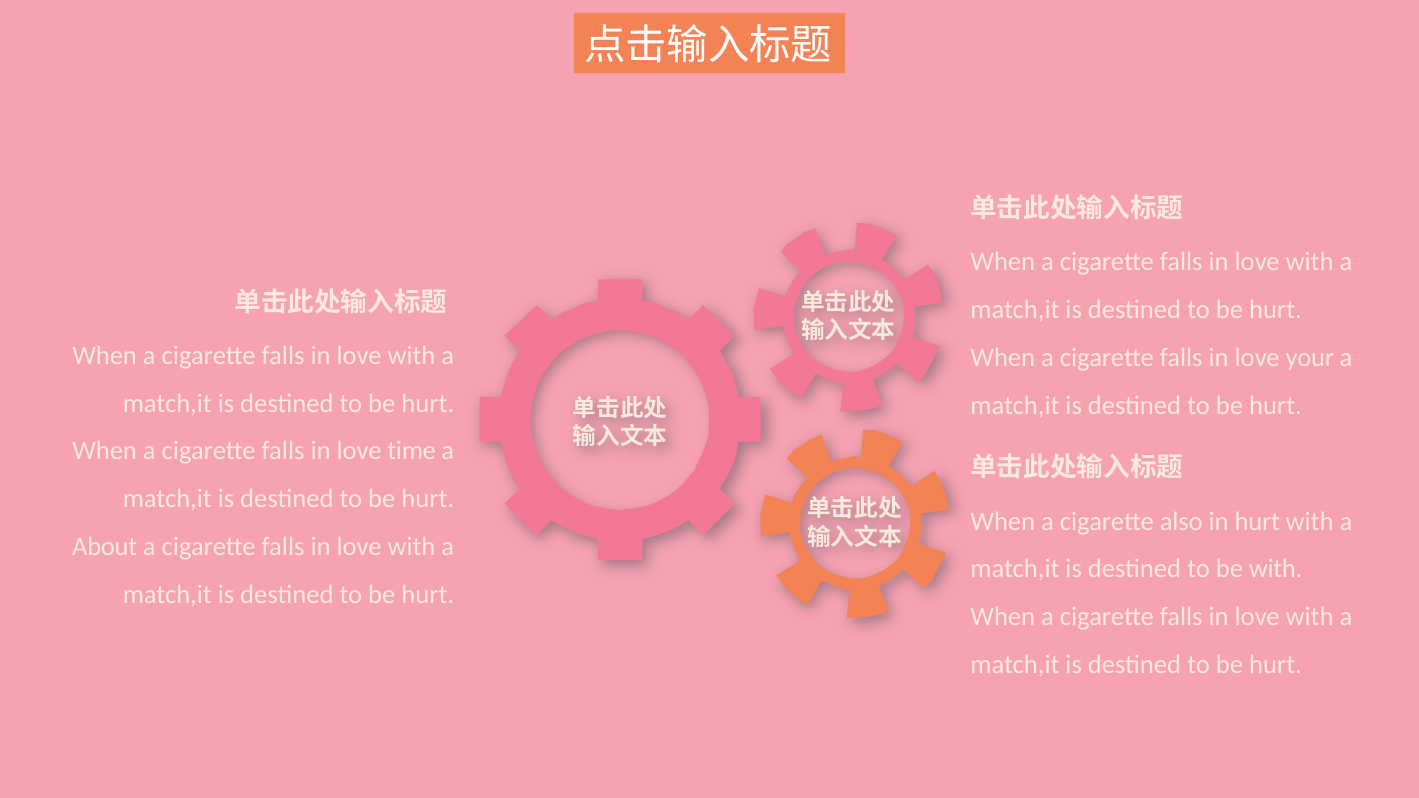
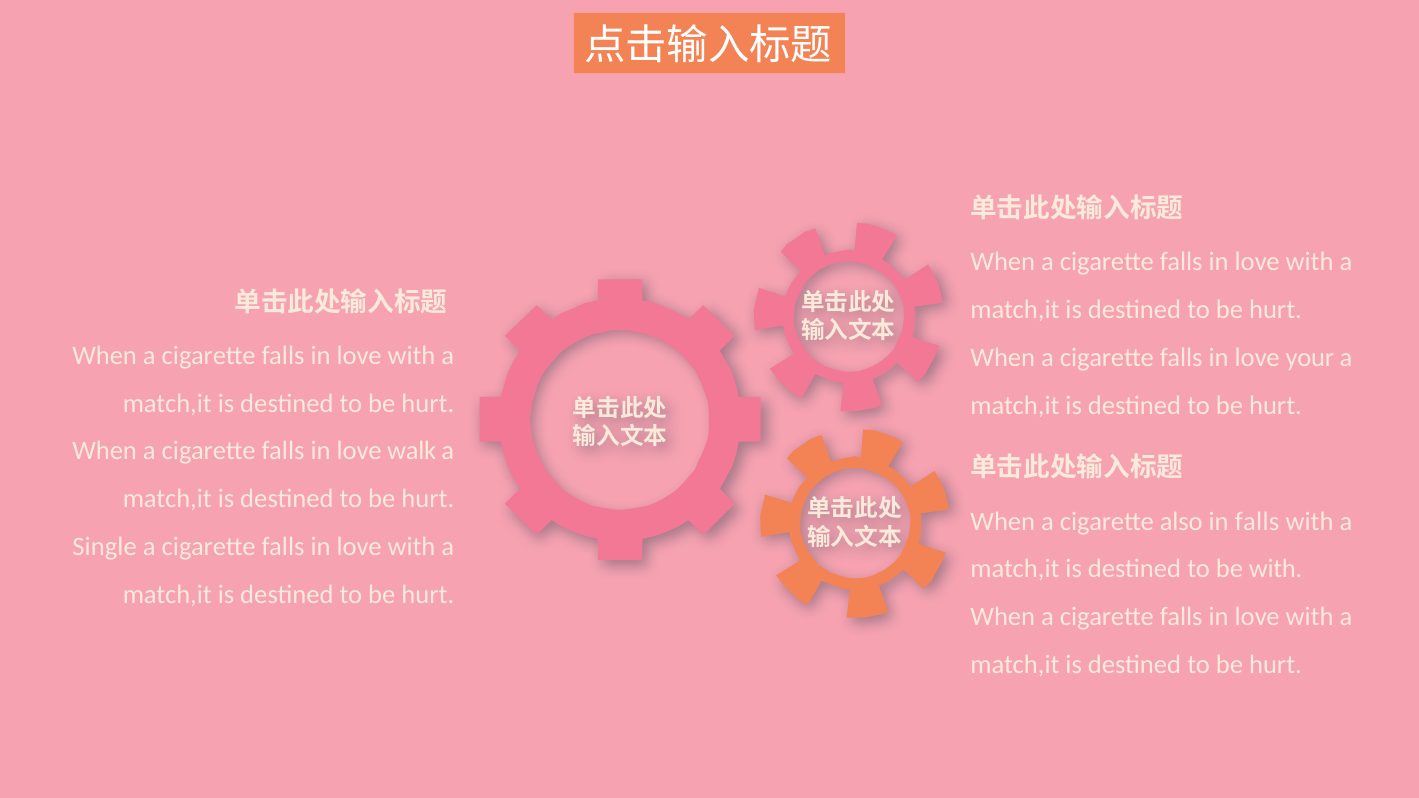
time: time -> walk
in hurt: hurt -> falls
About: About -> Single
